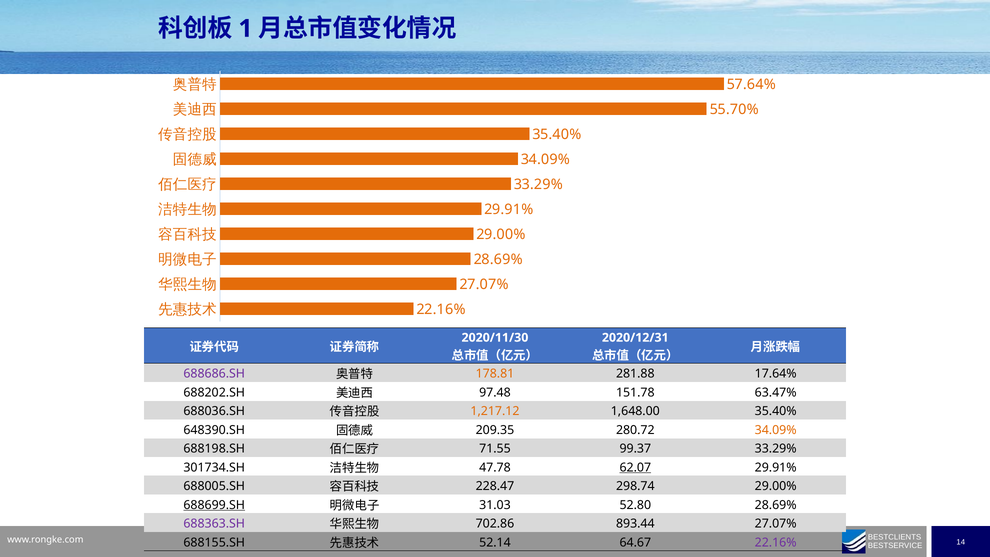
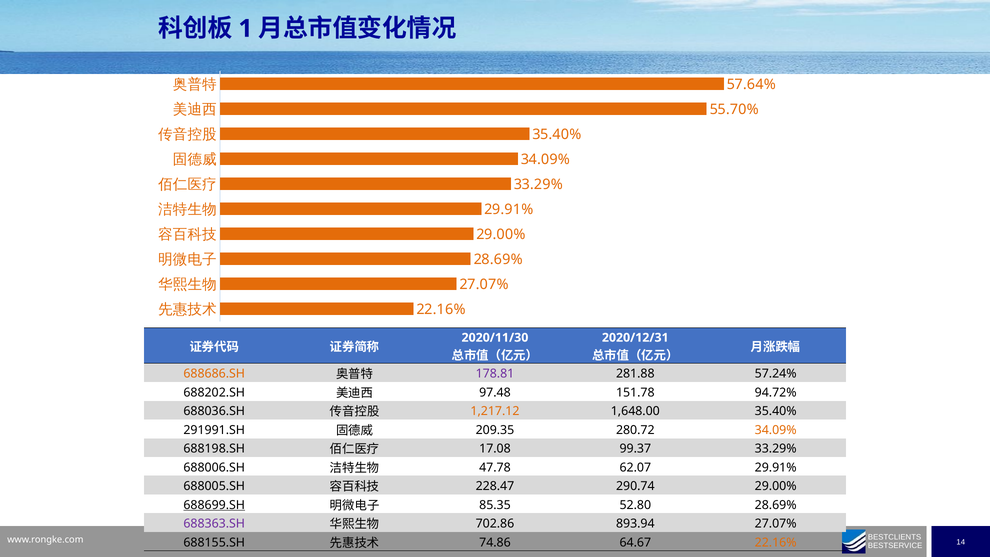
688686.SH colour: purple -> orange
178.81 colour: orange -> purple
17.64%: 17.64% -> 57.24%
63.47%: 63.47% -> 94.72%
648390.SH: 648390.SH -> 291991.SH
71.55: 71.55 -> 17.08
301734.SH: 301734.SH -> 688006.SH
62.07 underline: present -> none
298.74: 298.74 -> 290.74
31.03: 31.03 -> 85.35
893.44: 893.44 -> 893.94
52.14: 52.14 -> 74.86
22.16% at (776, 542) colour: purple -> orange
